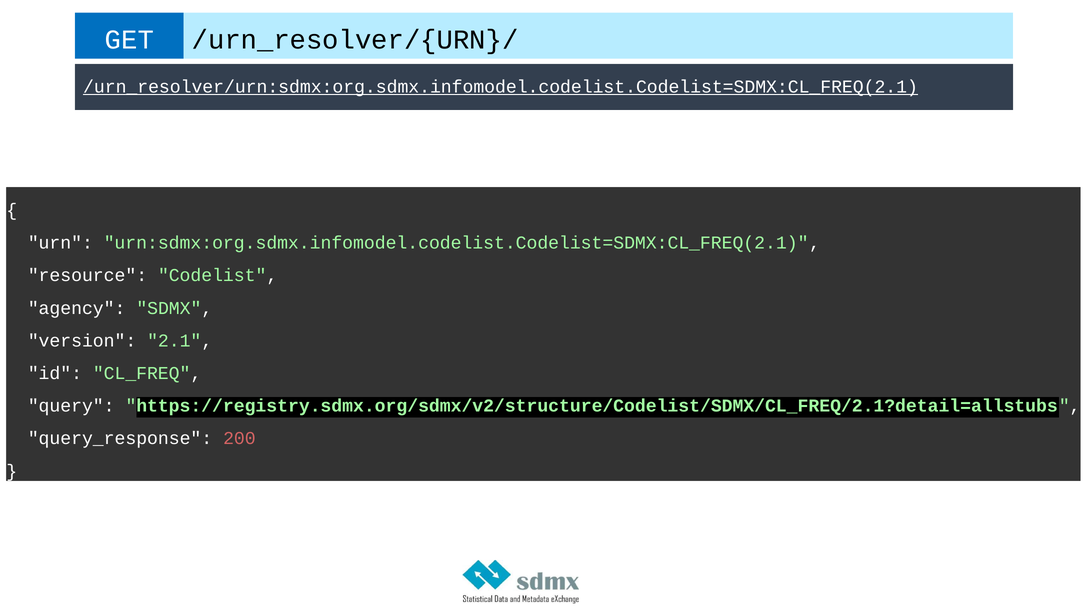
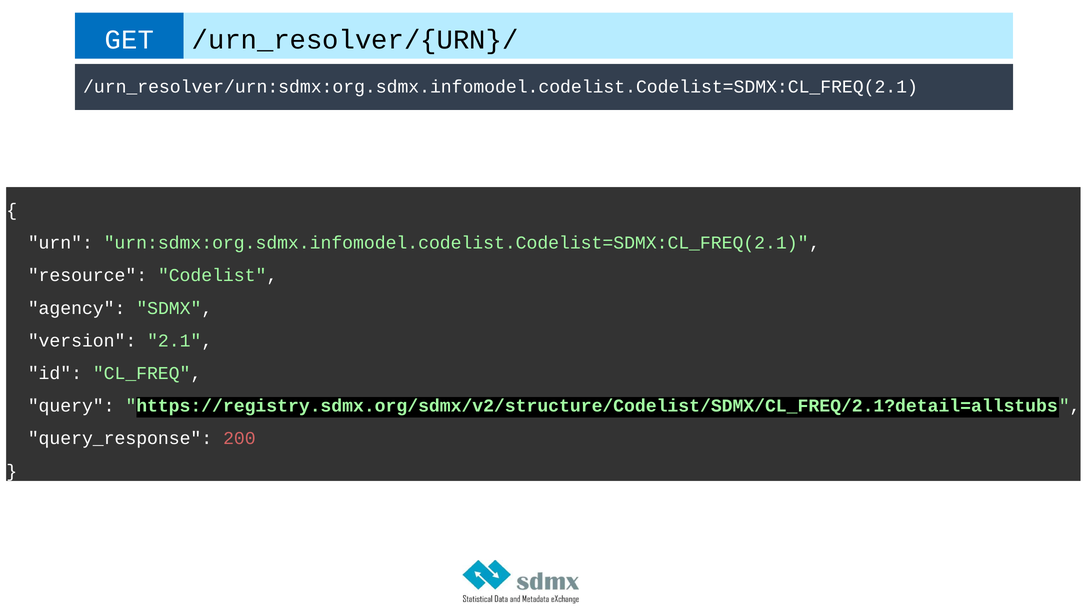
/urn_resolver/urn:sdmx:org.sdmx.infomodel.codelist.Codelist=SDMX:CL_FREQ(2.1 underline: present -> none
